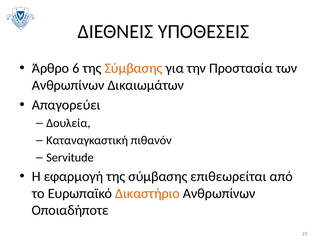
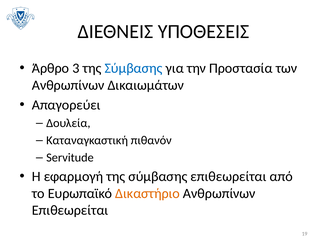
6: 6 -> 3
Σύμβασης at (134, 68) colour: orange -> blue
Οποιαδήποτε at (70, 210): Οποιαδήποτε -> Επιθεωρείται
